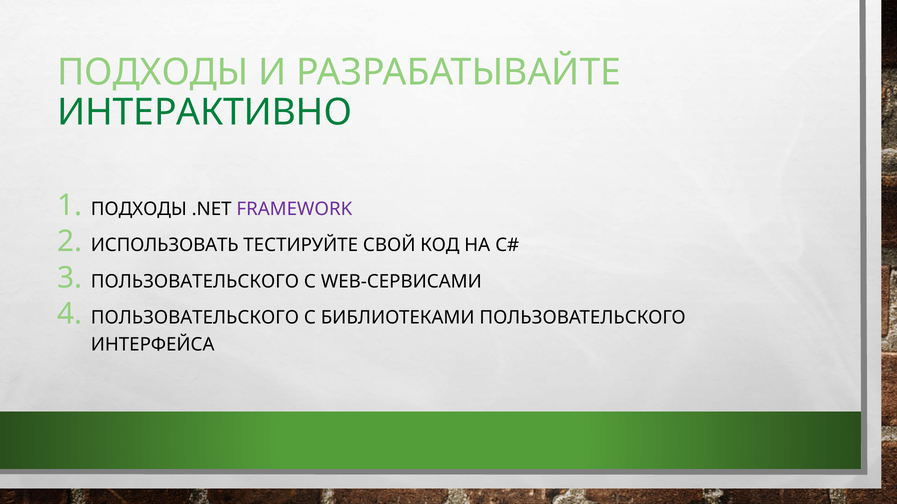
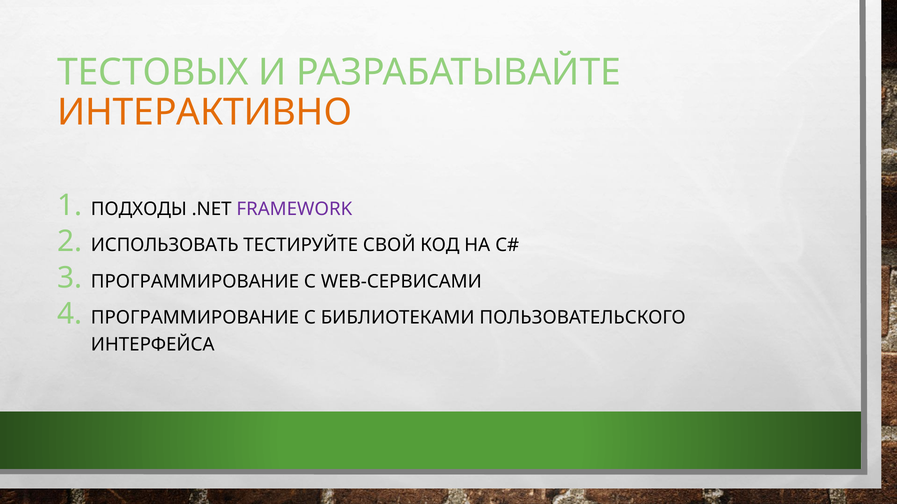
ПОДХОДЫ at (153, 72): ПОДХОДЫ -> ТЕСТОВЫХ
ИНТЕРАКТИВНО colour: green -> orange
ПОЛЬЗОВАТЕЛЬСКОГО at (195, 282): ПОЛЬЗОВАТЕЛЬСКОГО -> ПРОГРАММИРОВАНИЕ
ПОЛЬЗОВАТЕЛЬСКОГО at (195, 318): ПОЛЬЗОВАТЕЛЬСКОГО -> ПРОГРАММИРОВАНИЕ
